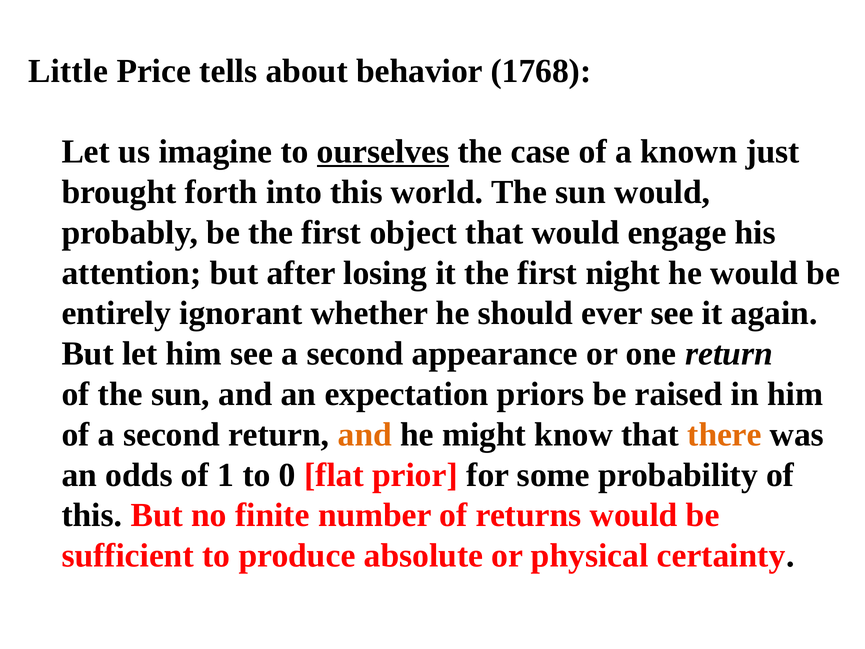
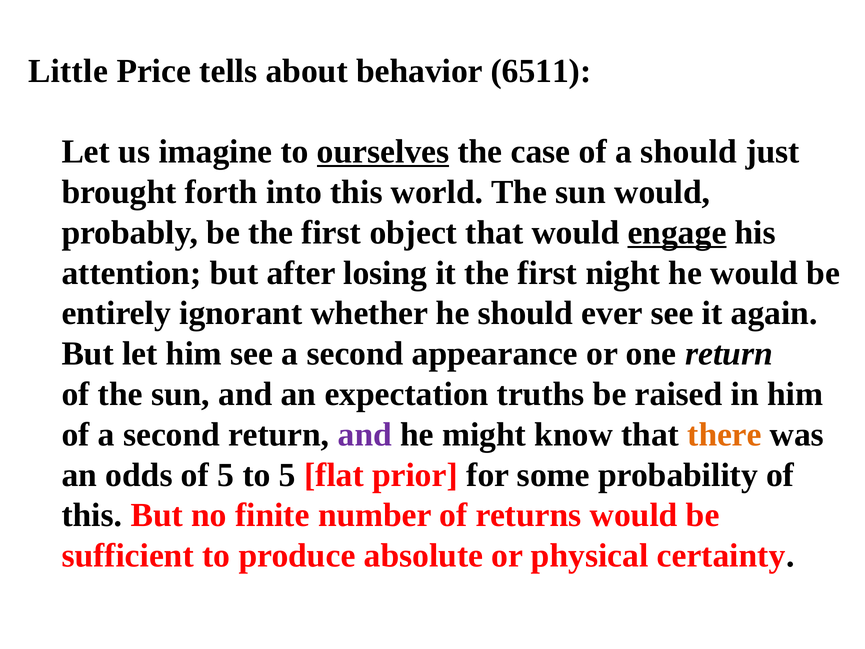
1768: 1768 -> 6511
a known: known -> should
engage underline: none -> present
priors: priors -> truths
and at (365, 434) colour: orange -> purple
of 1: 1 -> 5
to 0: 0 -> 5
